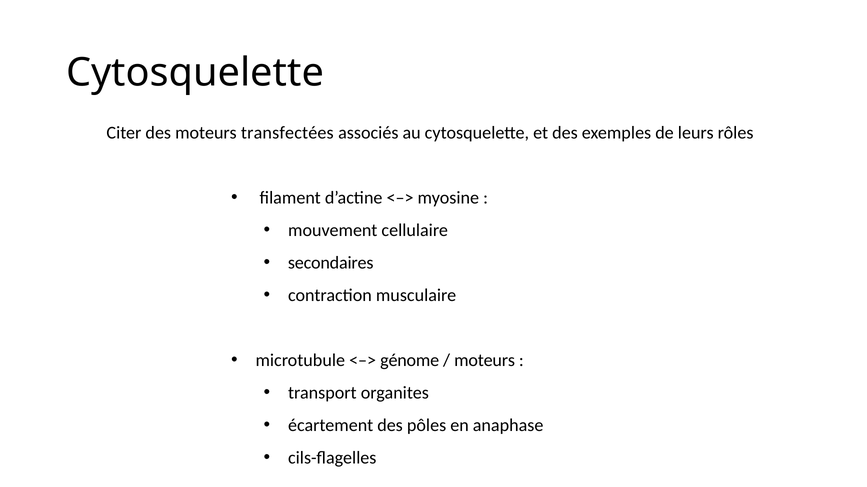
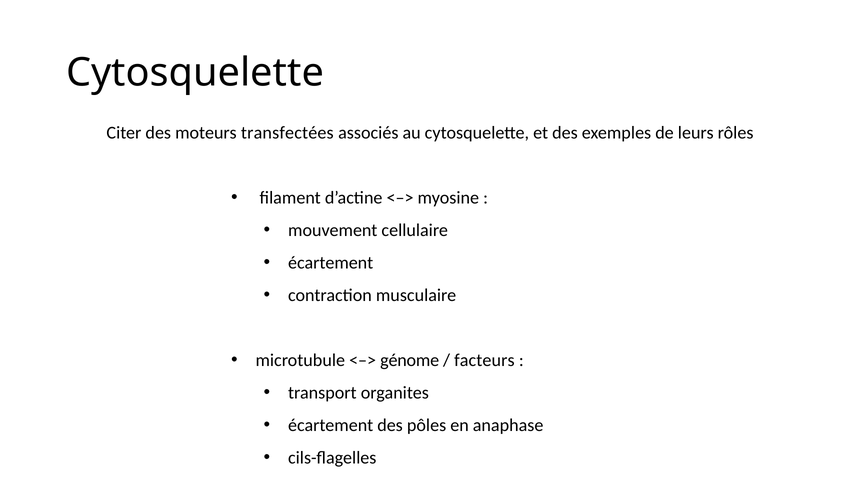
secondaires at (331, 263): secondaires -> écartement
moteurs at (485, 361): moteurs -> facteurs
